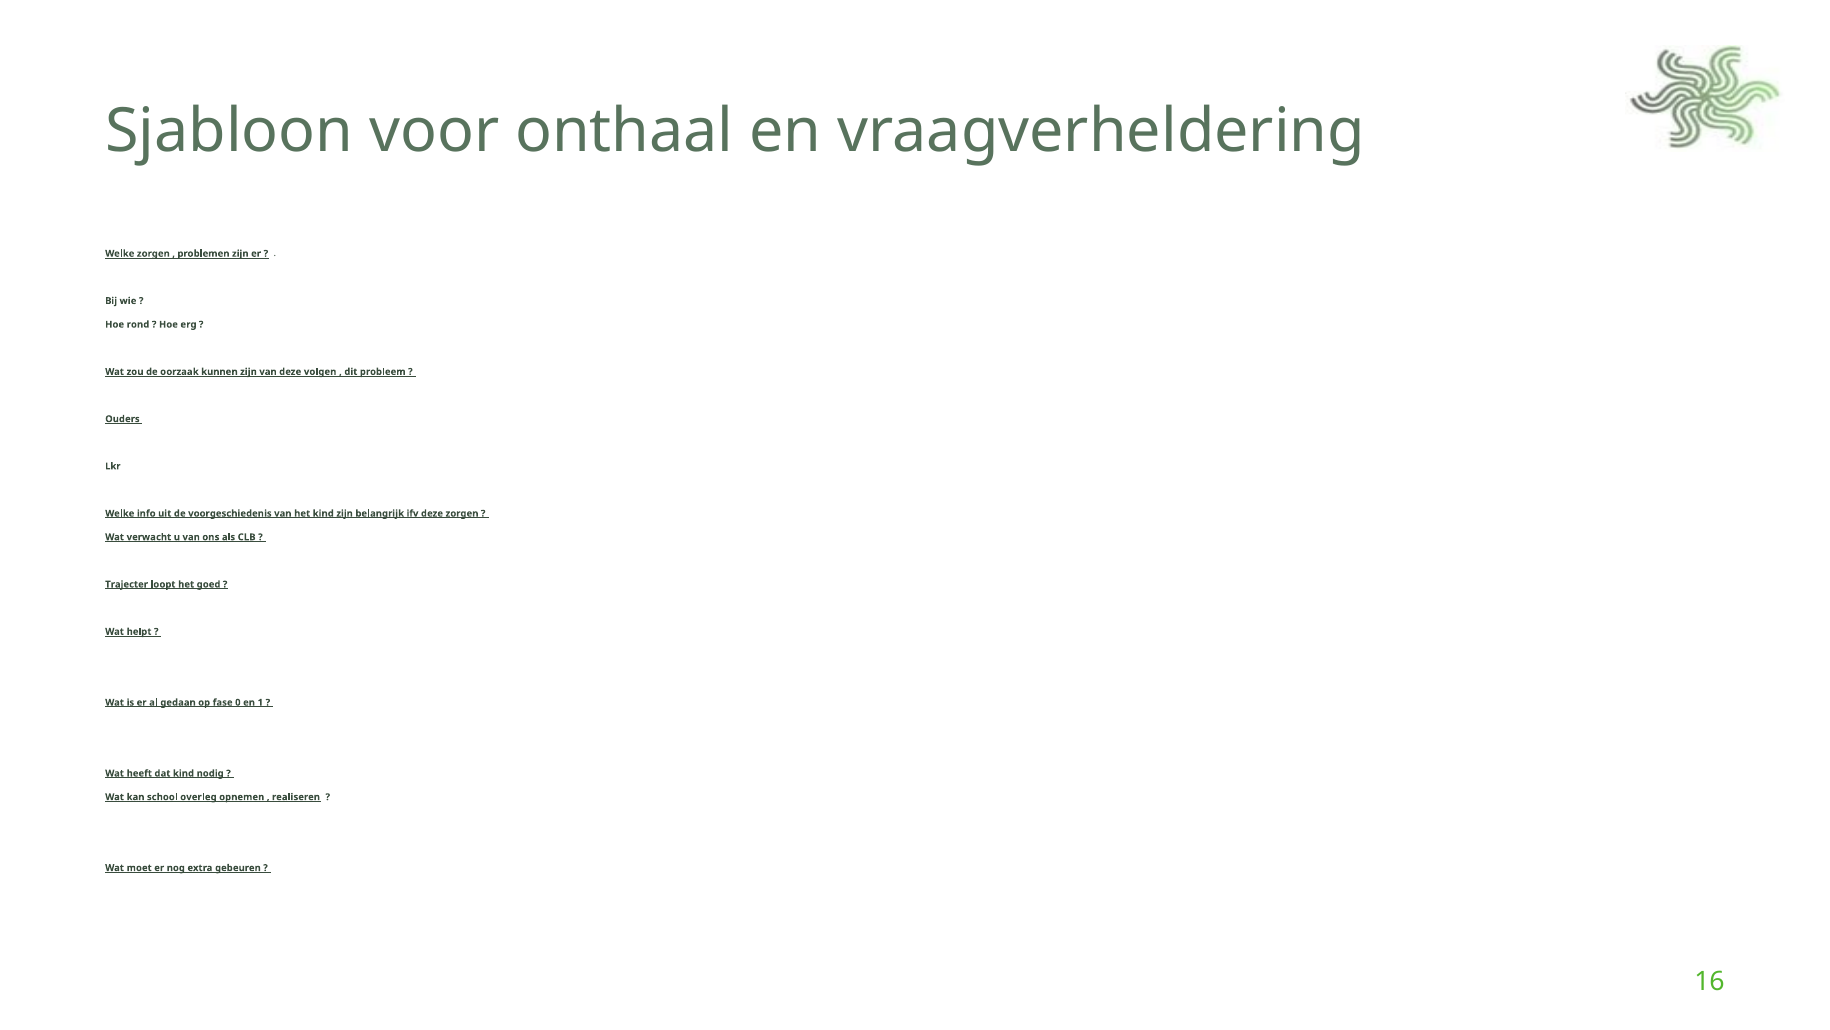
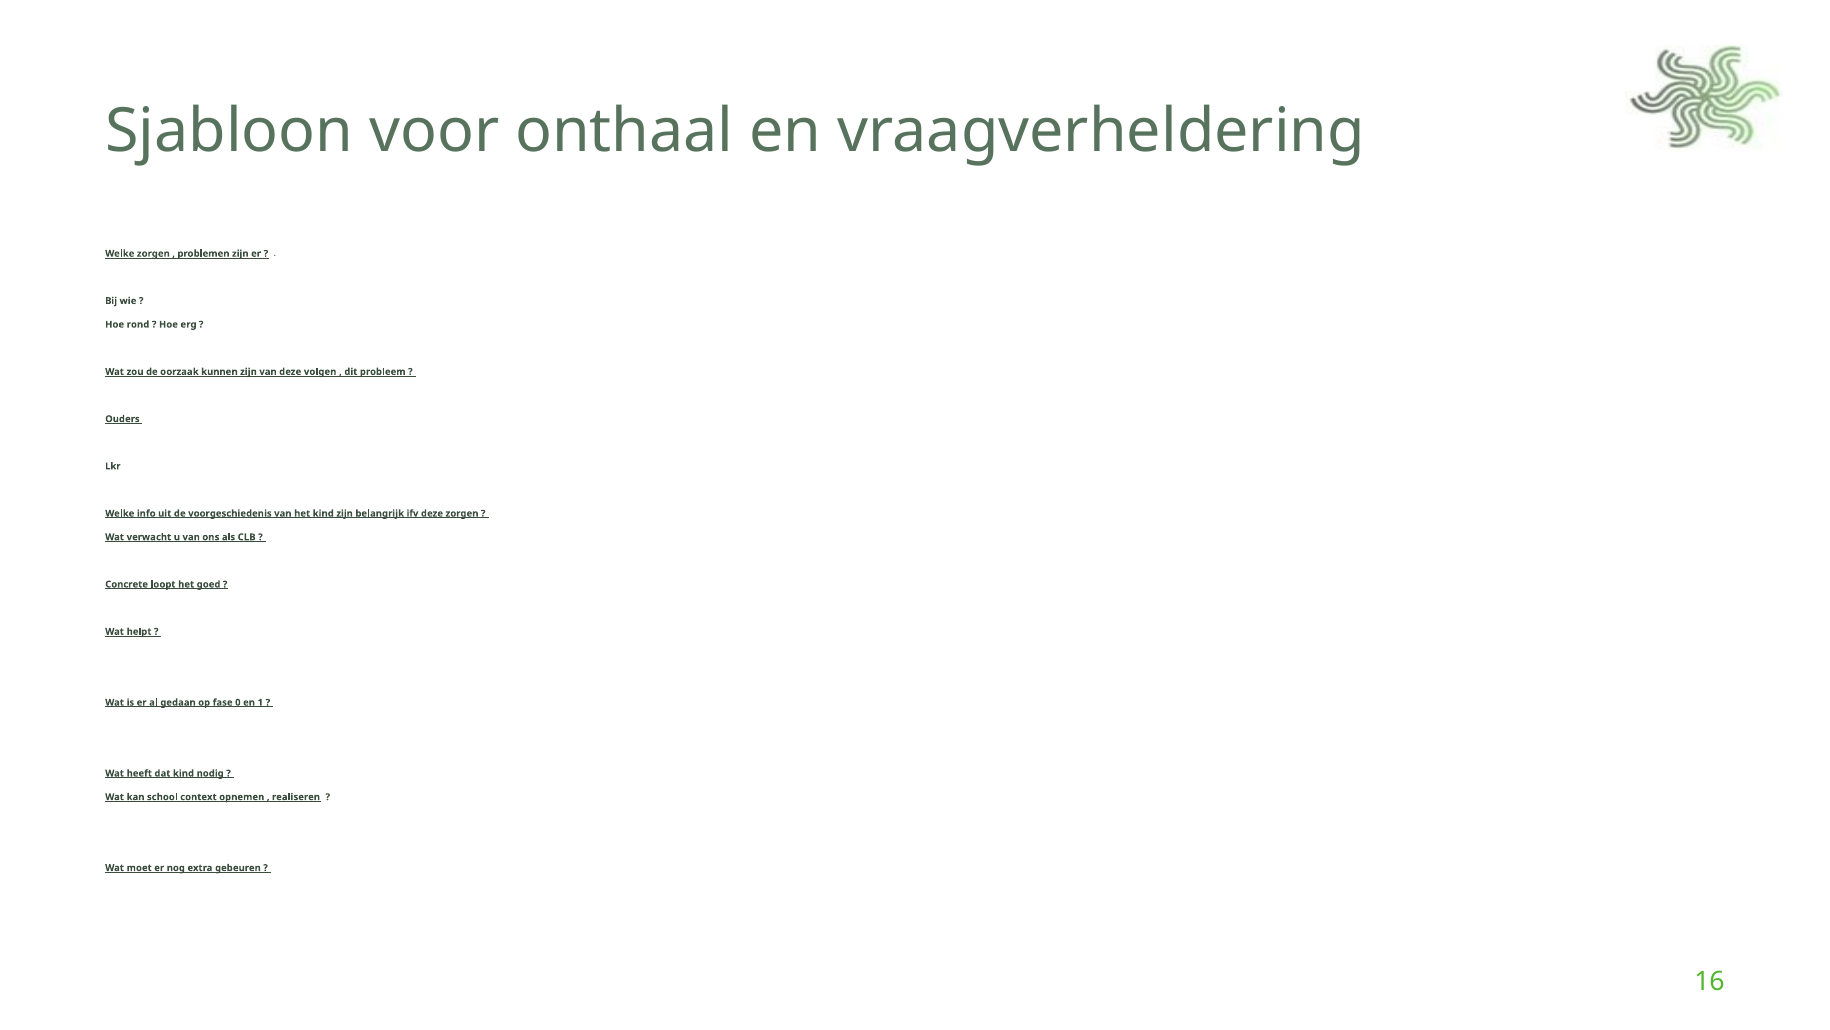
Trajecter: Trajecter -> Concrete
overleg: overleg -> context
